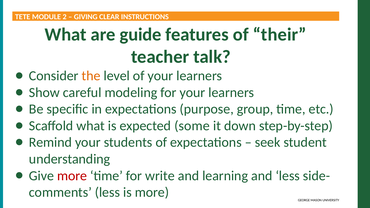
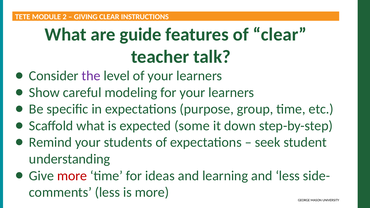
of their: their -> clear
the colour: orange -> purple
write: write -> ideas
